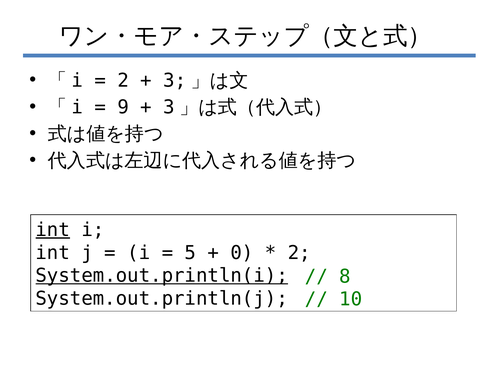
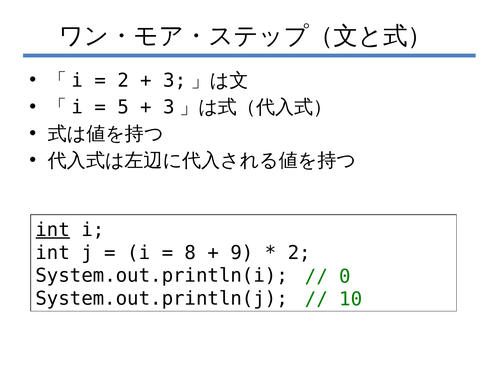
9: 9 -> 5
5: 5 -> 8
0: 0 -> 9
System.out.println(i underline: present -> none
8: 8 -> 0
